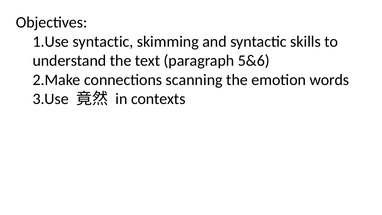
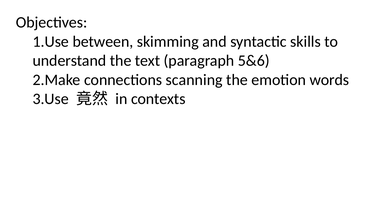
1.Use syntactic: syntactic -> between
